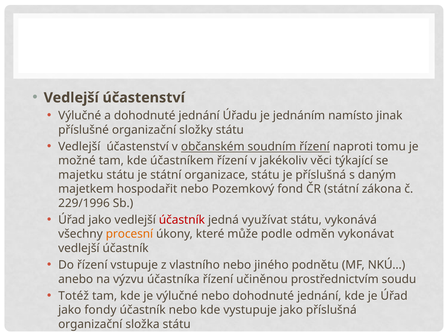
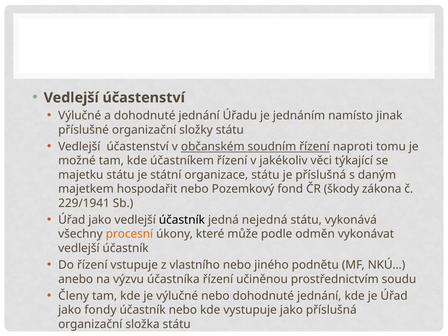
ČR státní: státní -> škody
229/1996: 229/1996 -> 229/1941
účastník at (182, 220) colour: red -> black
využívat: využívat -> nejedná
Totéž: Totéž -> Členy
